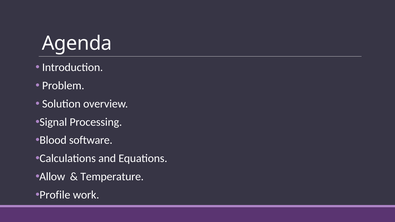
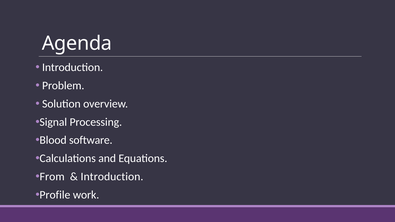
Allow: Allow -> From
Temperature at (112, 177): Temperature -> Introduction
